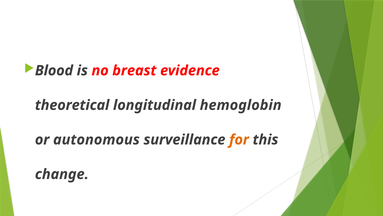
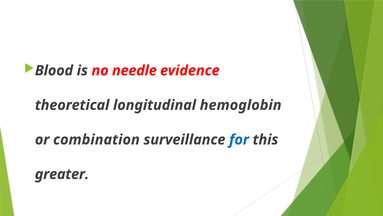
breast: breast -> needle
autonomous: autonomous -> combination
for colour: orange -> blue
change: change -> greater
